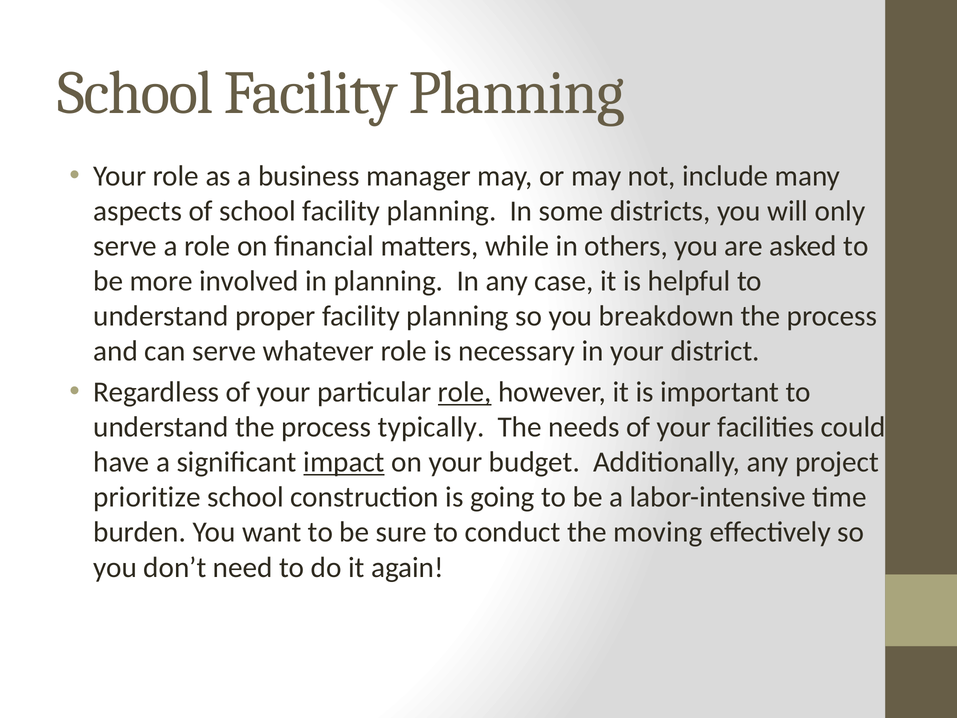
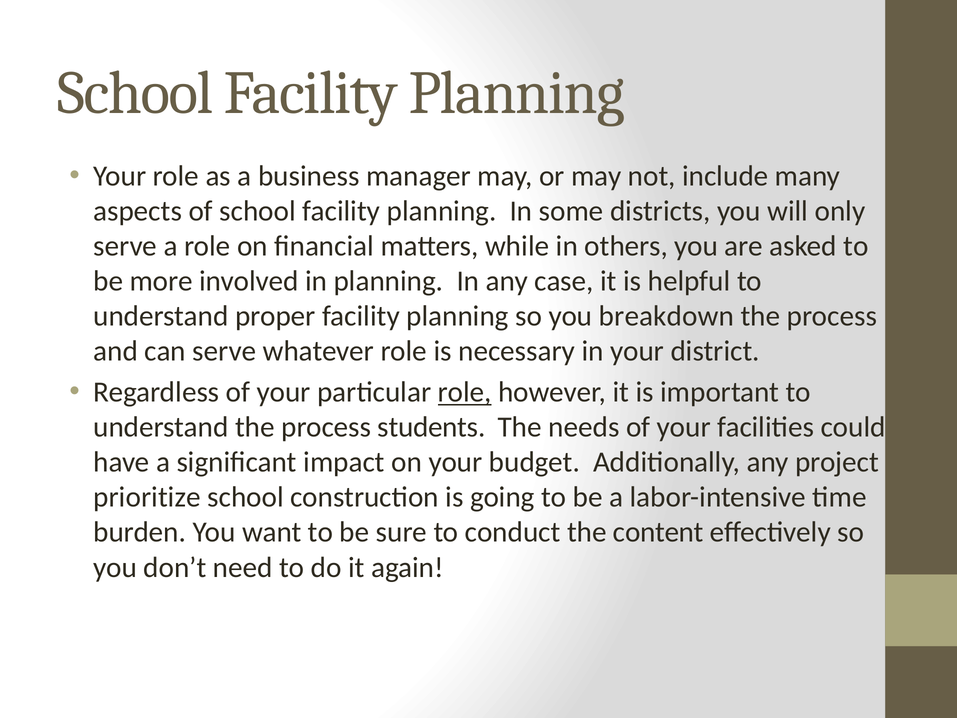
typically: typically -> students
impact underline: present -> none
moving: moving -> content
